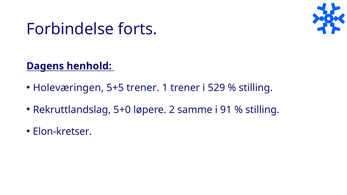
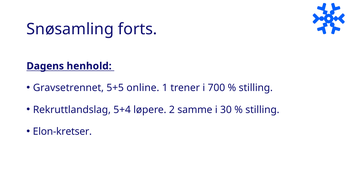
Forbindelse: Forbindelse -> Snøsamling
Holeværingen: Holeværingen -> Gravsetrennet
5+5 trener: trener -> online
529: 529 -> 700
5+0: 5+0 -> 5+4
91: 91 -> 30
